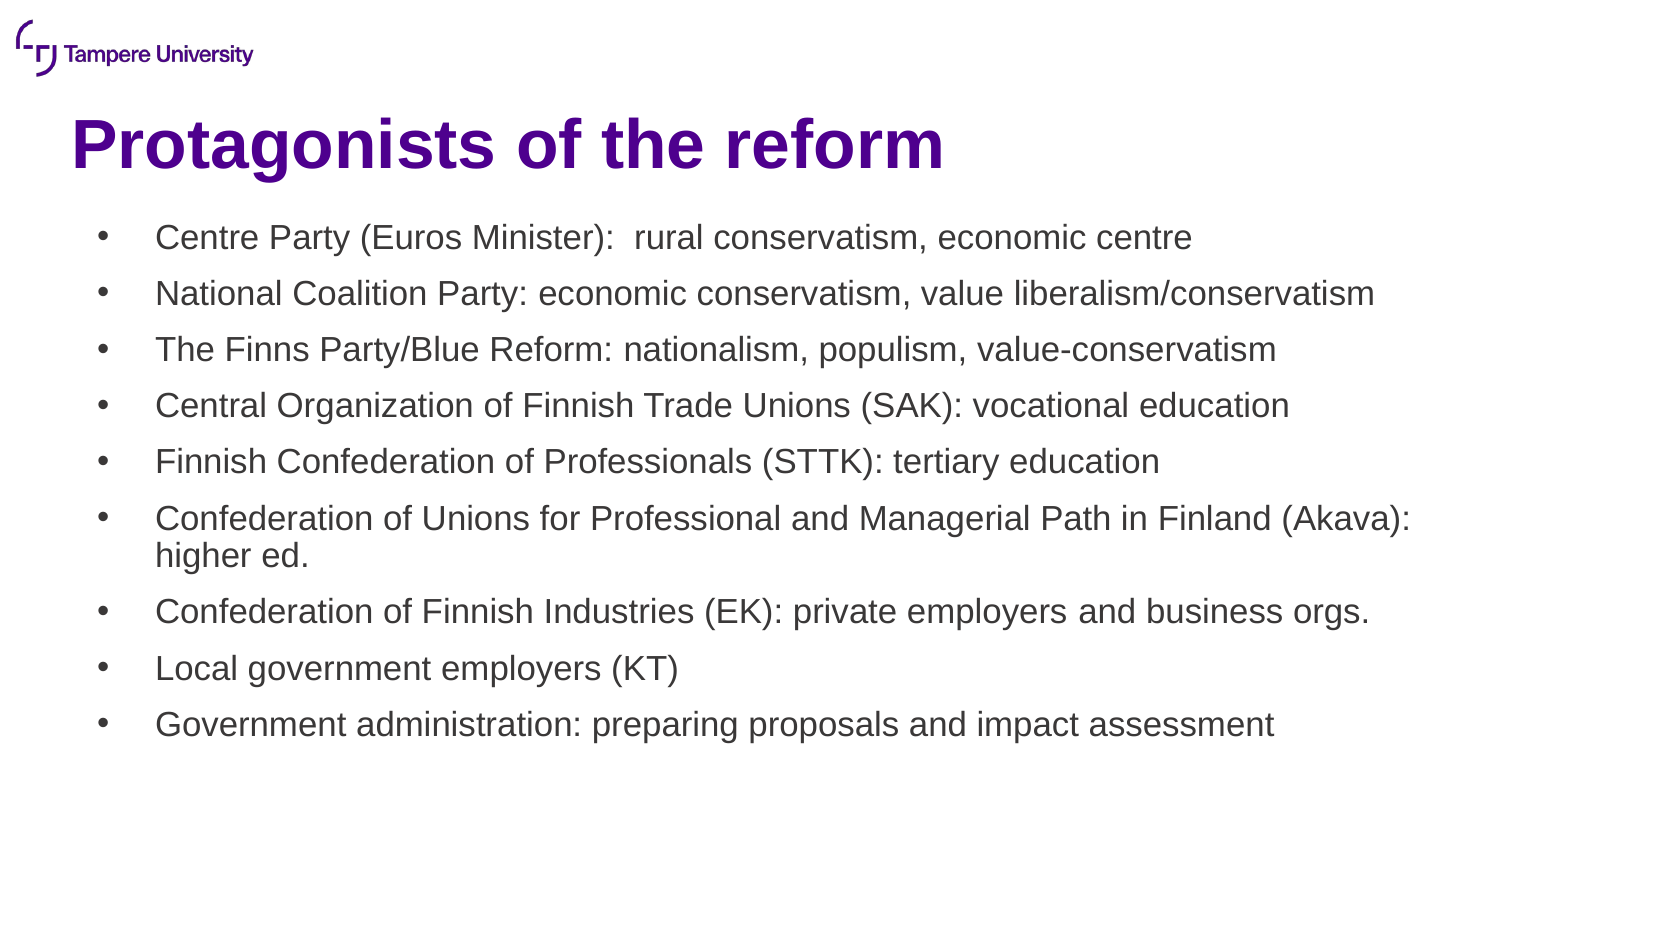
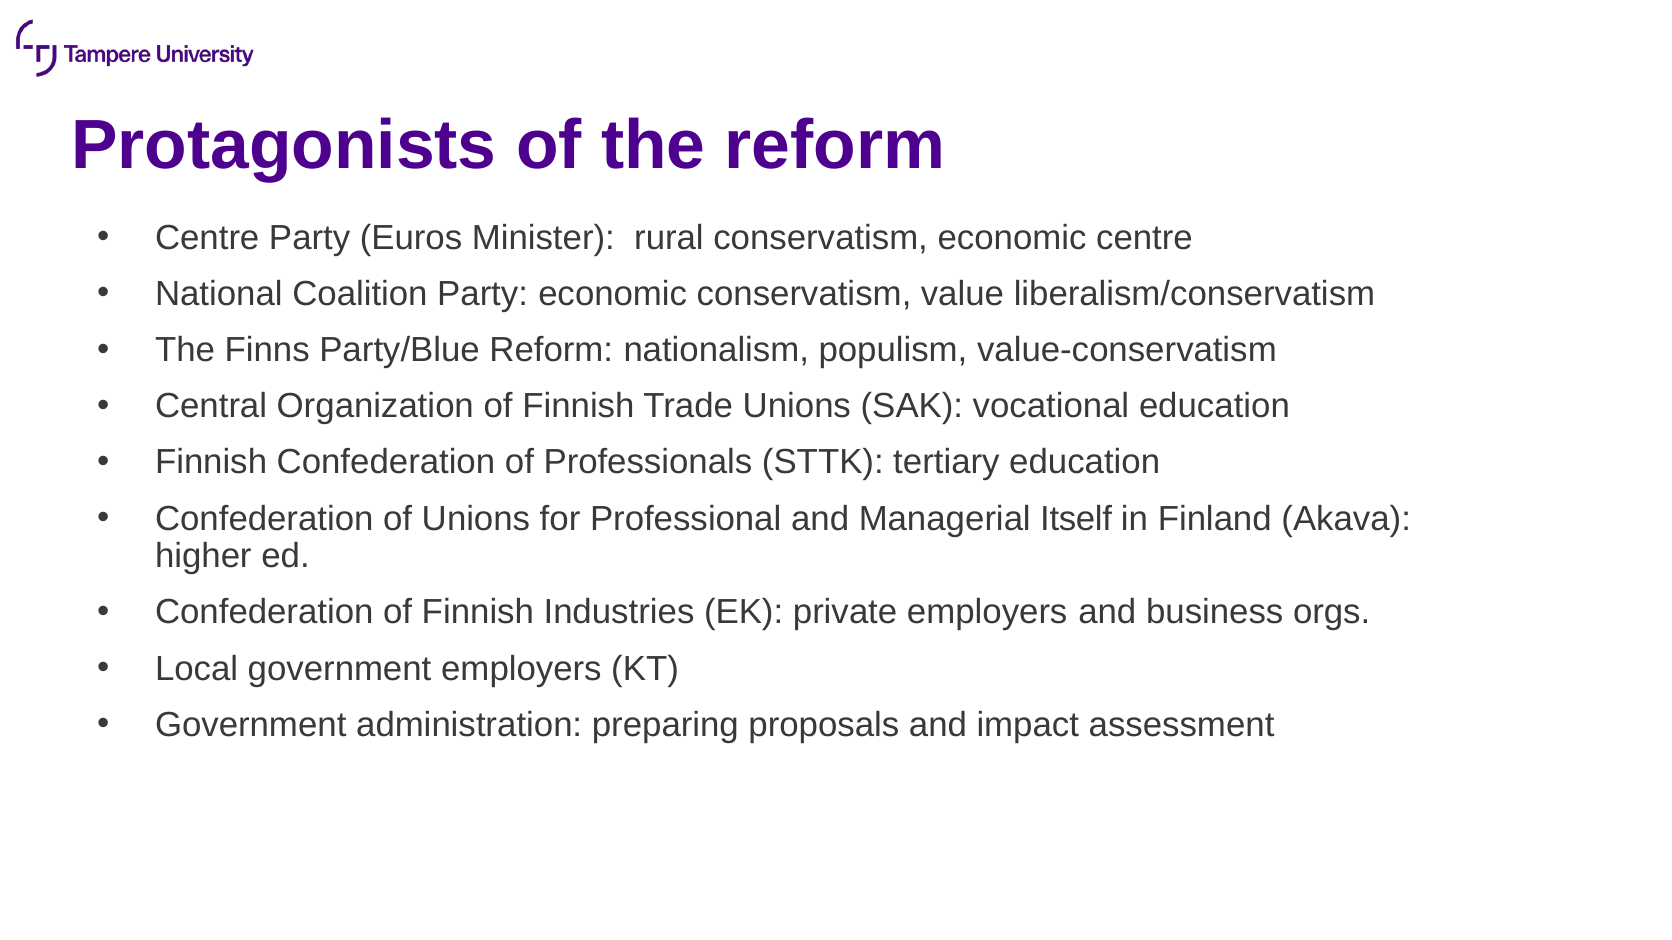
Path: Path -> Itself
